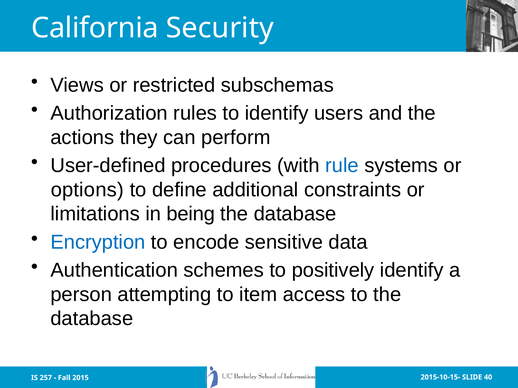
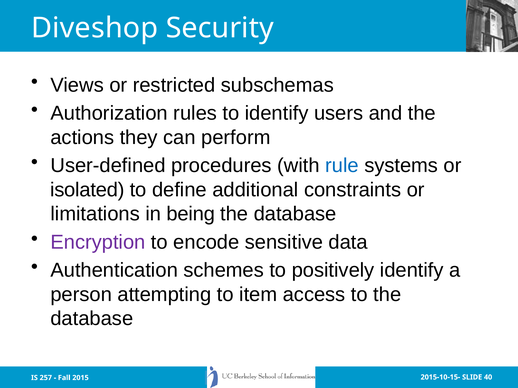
California: California -> Diveshop
options: options -> isolated
Encryption colour: blue -> purple
